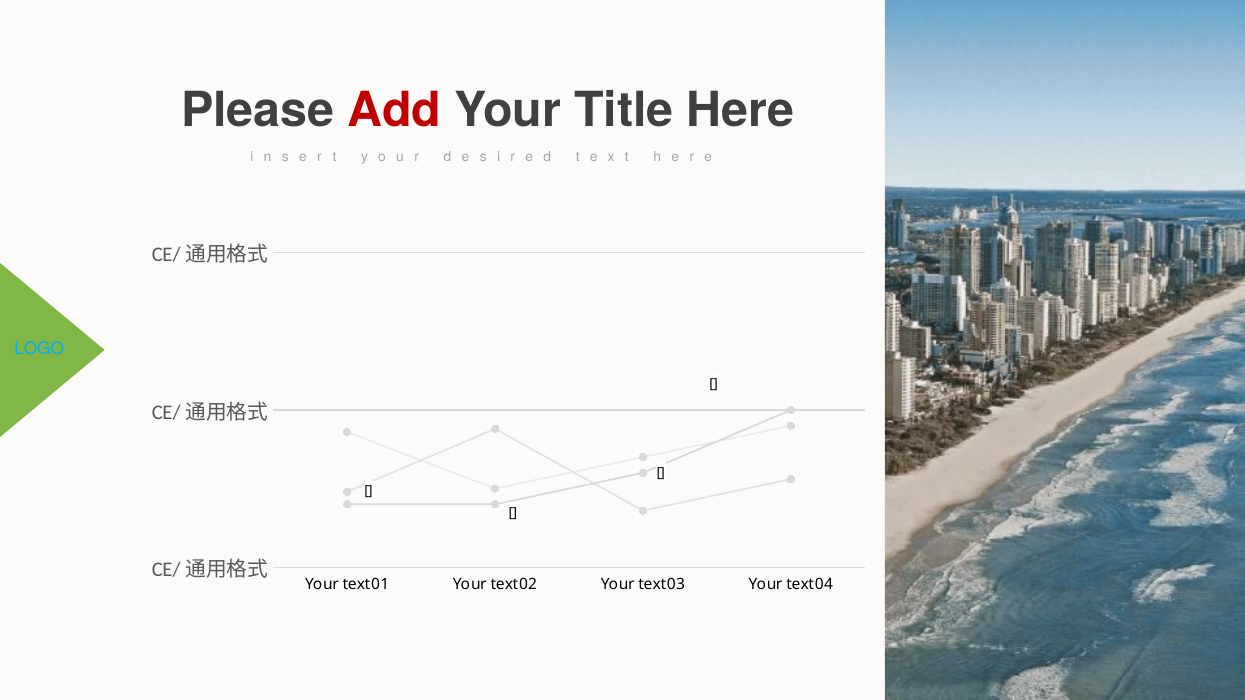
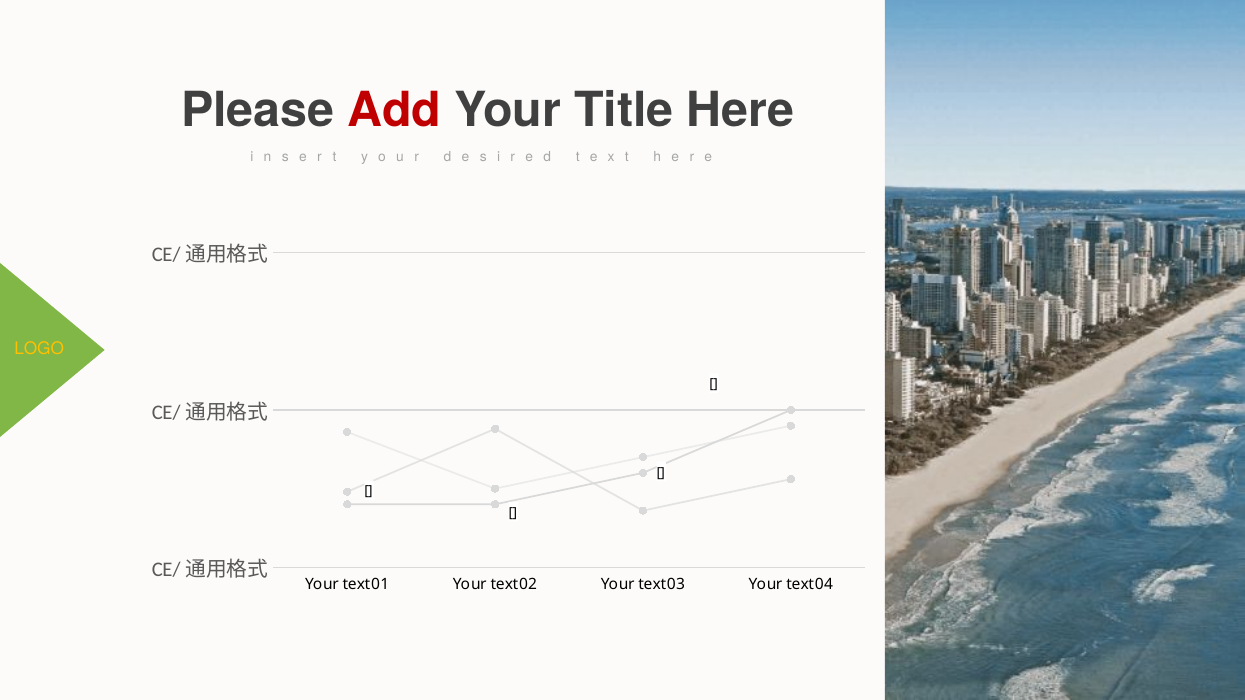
LOGO colour: light blue -> yellow
